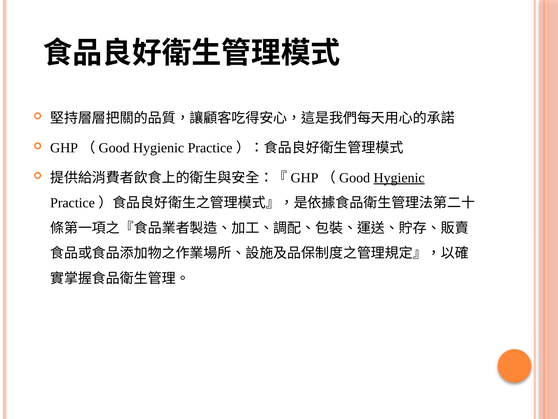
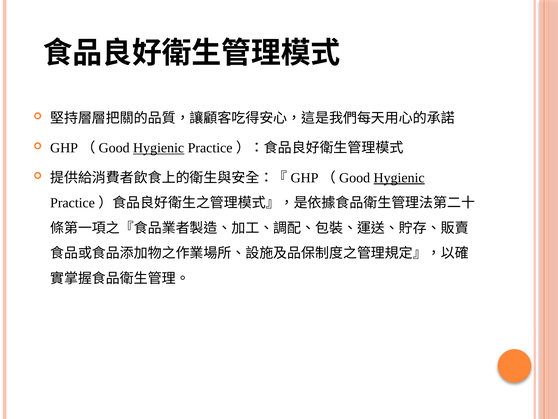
Hygienic at (159, 148) underline: none -> present
